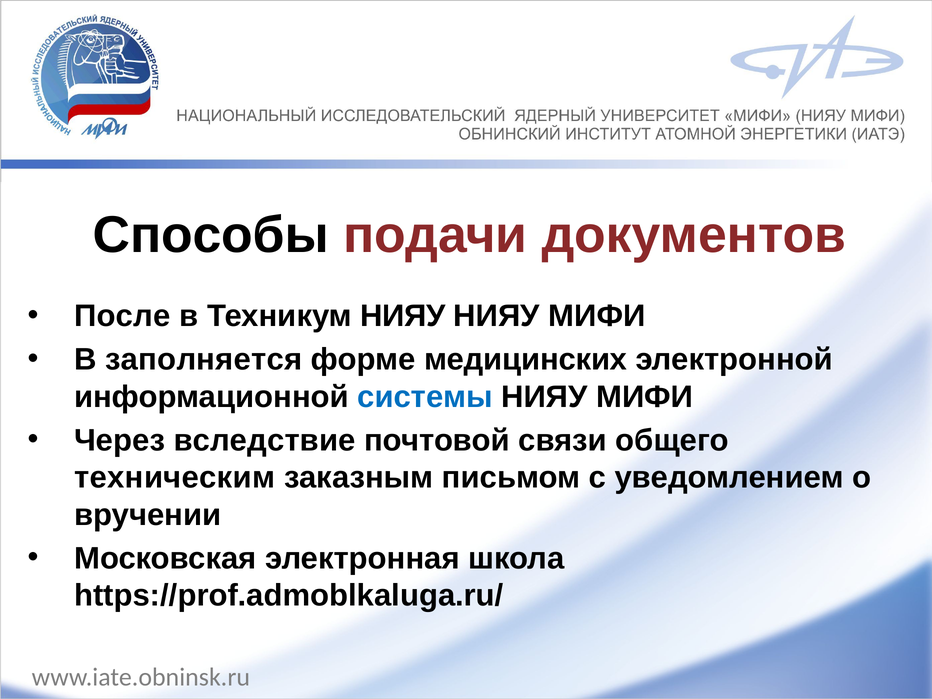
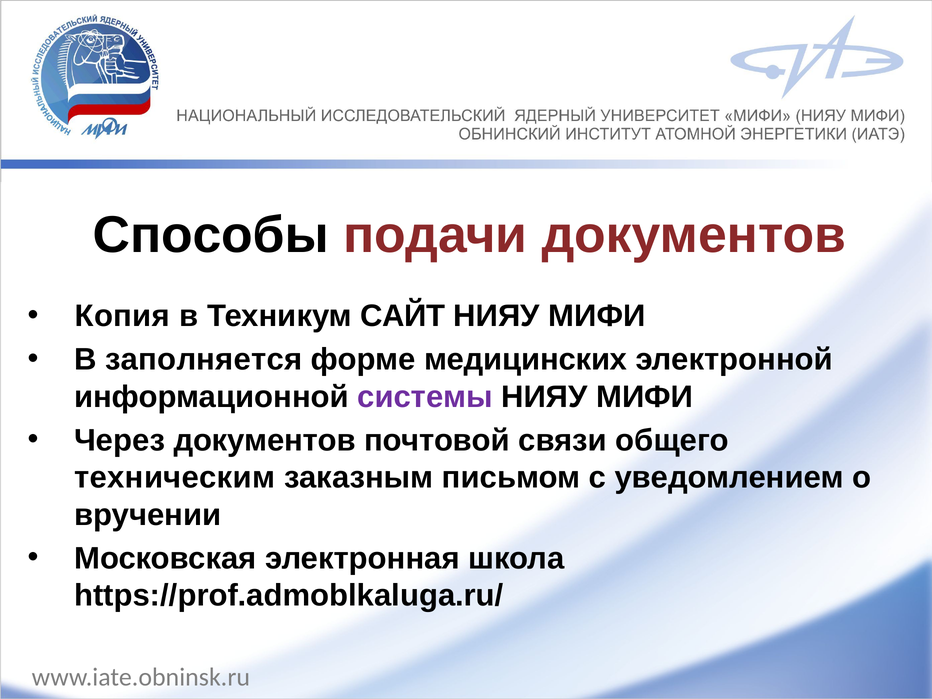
После: После -> Копия
Техникум НИЯУ: НИЯУ -> САЙТ
системы colour: blue -> purple
Через вследствие: вследствие -> документов
